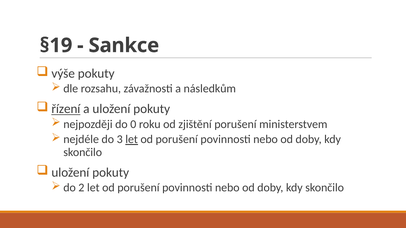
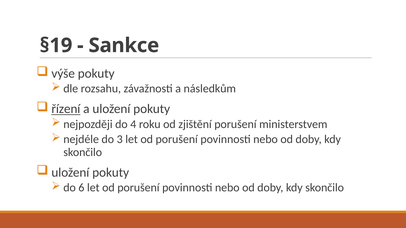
0: 0 -> 4
let at (132, 140) underline: present -> none
2: 2 -> 6
